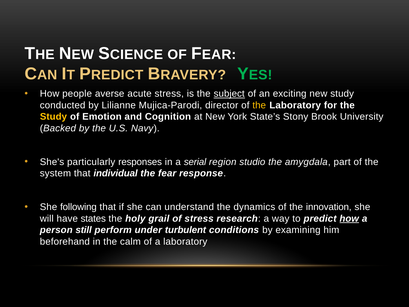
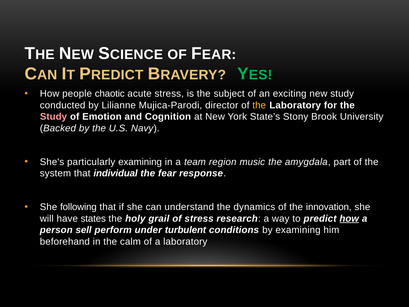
averse: averse -> chaotic
subject underline: present -> none
Study at (53, 117) colour: yellow -> pink
particularly responses: responses -> examining
serial: serial -> team
studio: studio -> music
still: still -> sell
